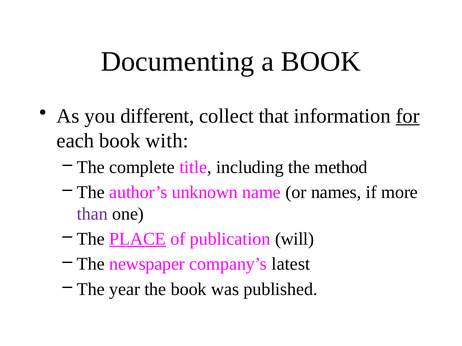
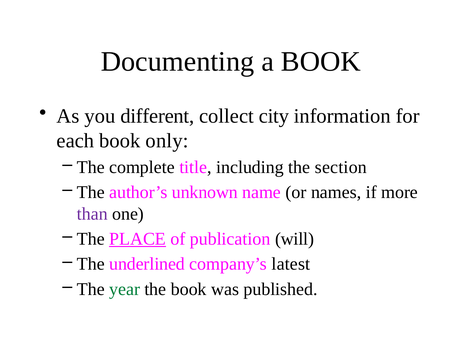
that: that -> city
for underline: present -> none
with: with -> only
method: method -> section
newspaper: newspaper -> underlined
year colour: black -> green
